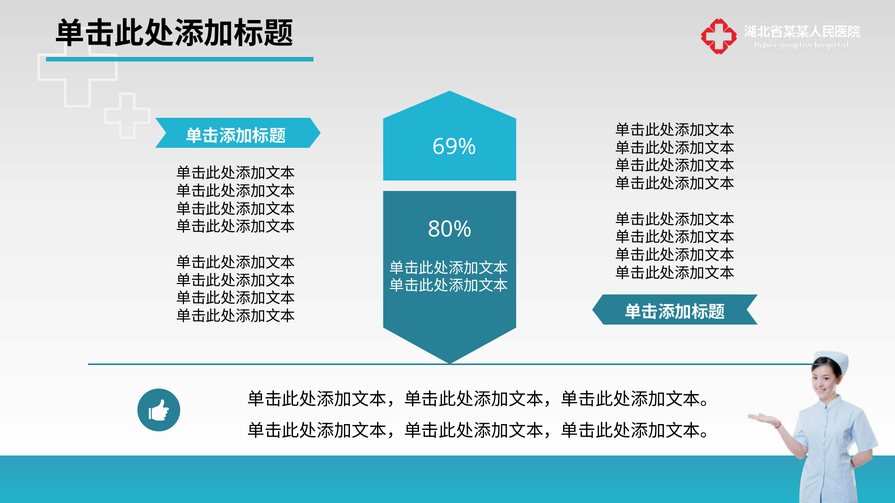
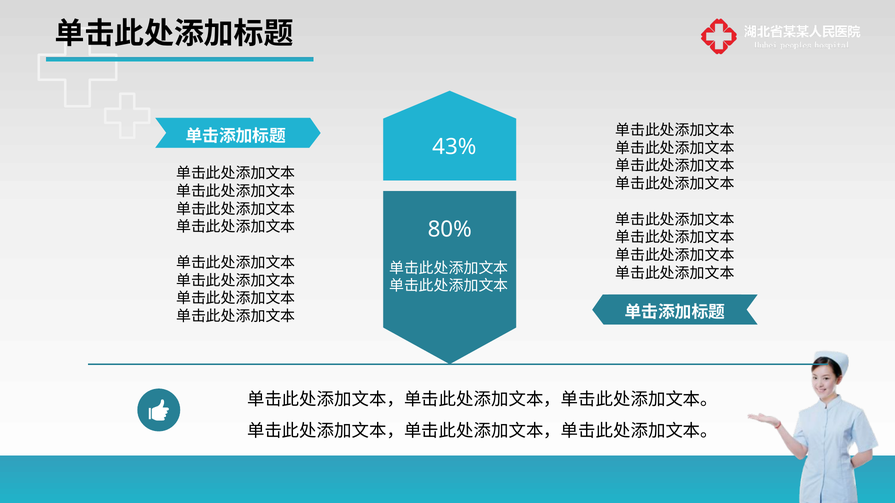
69%: 69% -> 43%
